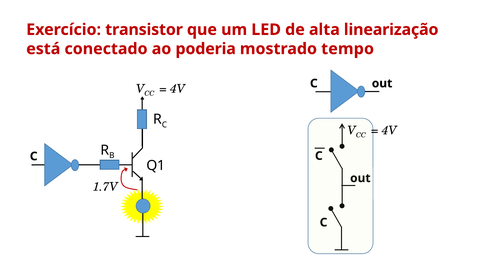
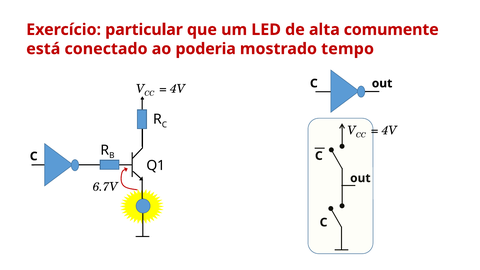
transistor: transistor -> particular
linearização: linearização -> comumente
1.7V: 1.7V -> 6.7V
